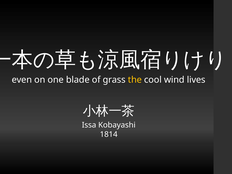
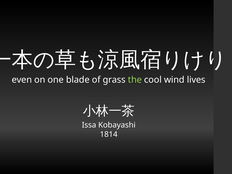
the colour: yellow -> light green
